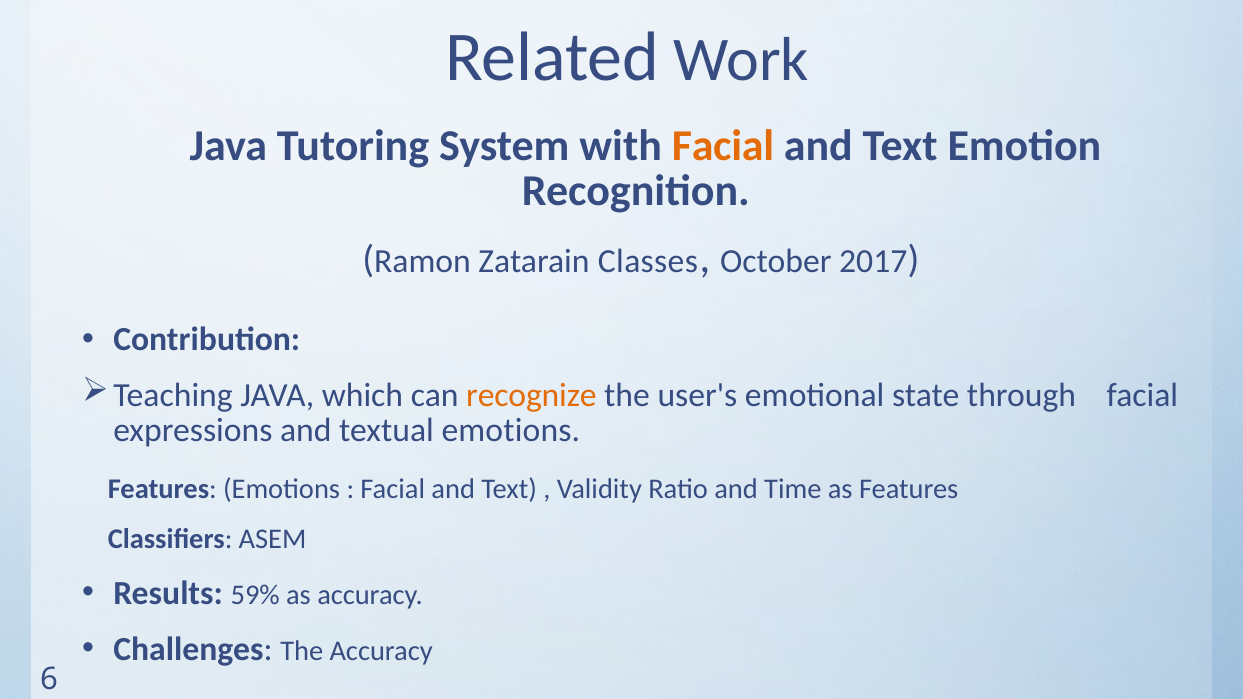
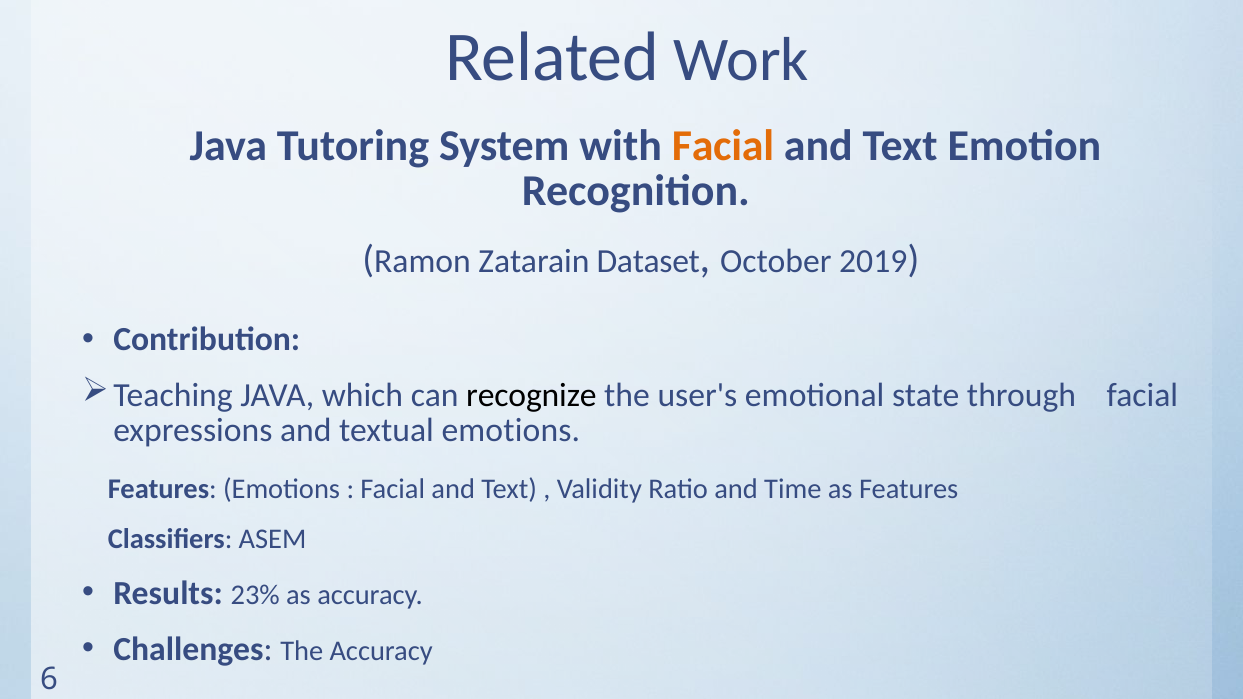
Classes: Classes -> Dataset
2017: 2017 -> 2019
recognize colour: orange -> black
59%: 59% -> 23%
